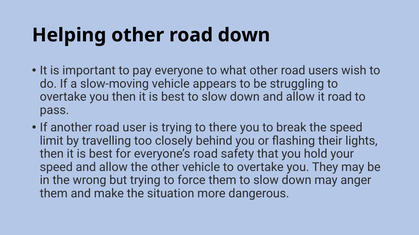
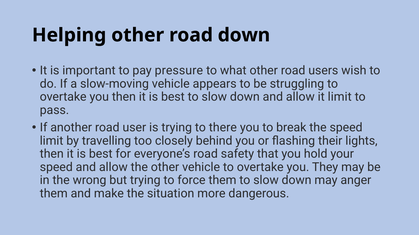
everyone: everyone -> pressure
it road: road -> limit
